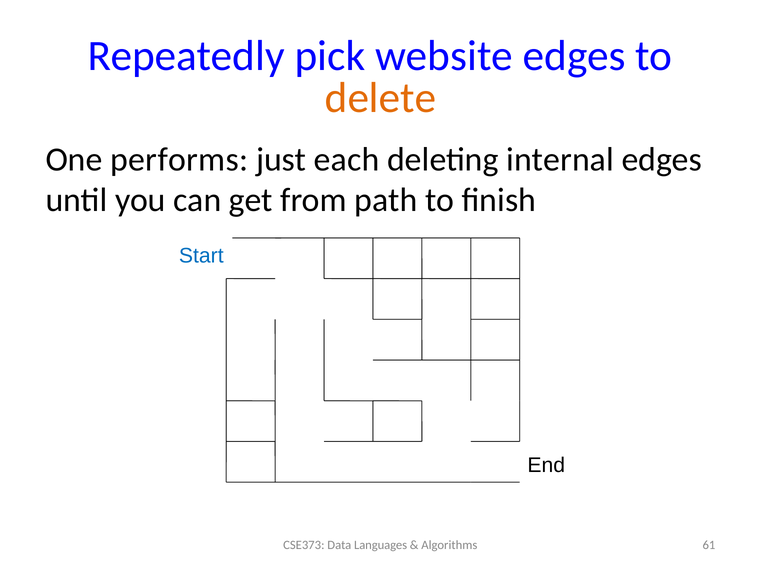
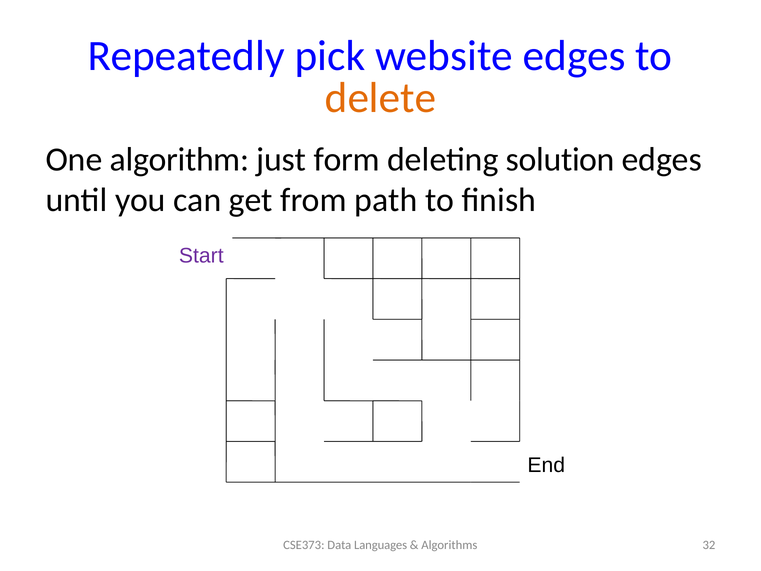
performs: performs -> algorithm
each: each -> form
internal: internal -> solution
Start colour: blue -> purple
61: 61 -> 32
